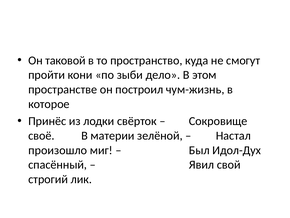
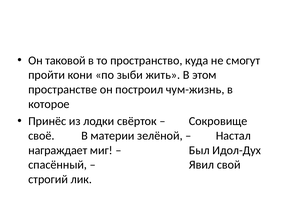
дело: дело -> жить
произошло: произошло -> награждает
